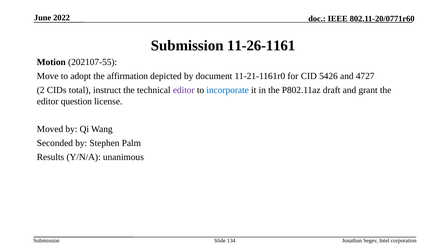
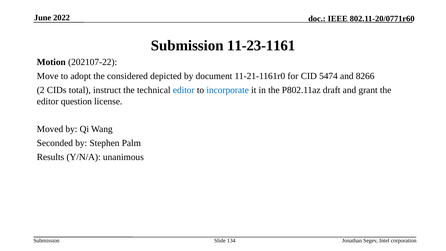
11-26-1161: 11-26-1161 -> 11-23-1161
202107-55: 202107-55 -> 202107-22
affirmation: affirmation -> considered
5426: 5426 -> 5474
4727: 4727 -> 8266
editor at (184, 90) colour: purple -> blue
